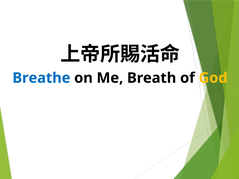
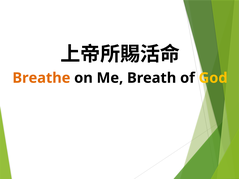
Breathe colour: blue -> orange
